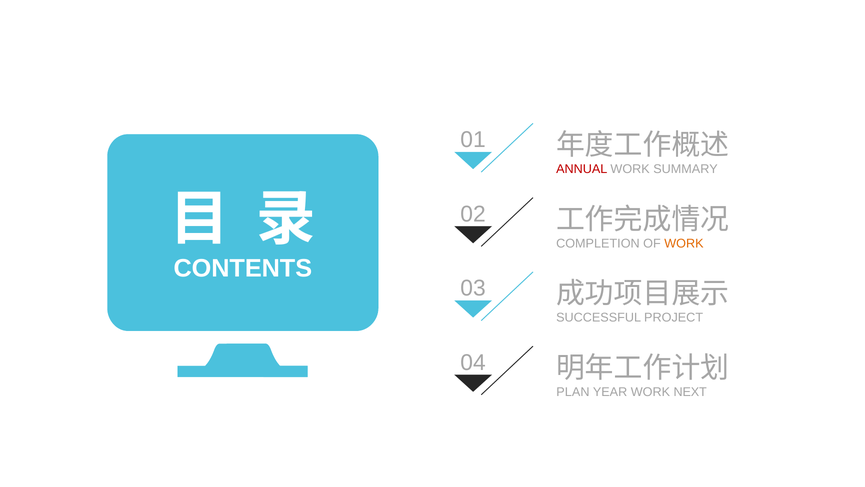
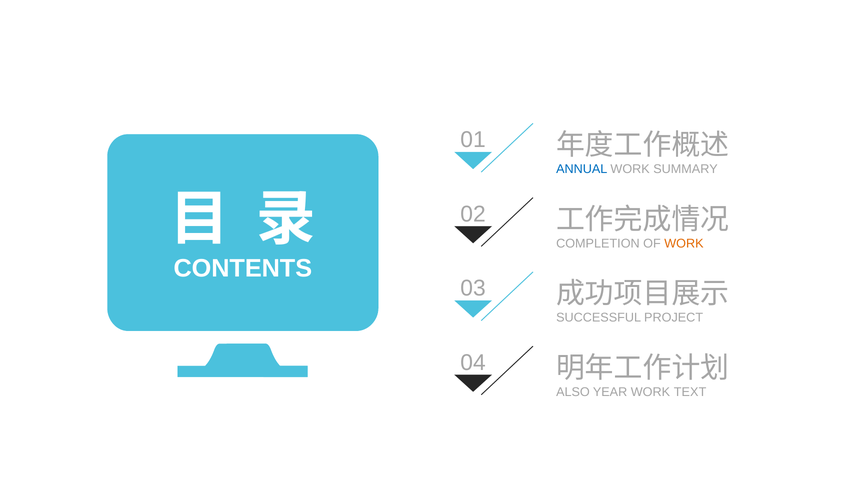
ANNUAL colour: red -> blue
PLAN: PLAN -> ALSO
NEXT: NEXT -> TEXT
